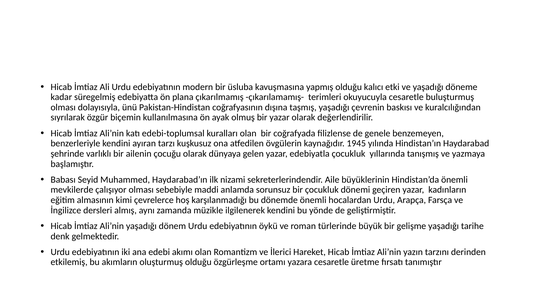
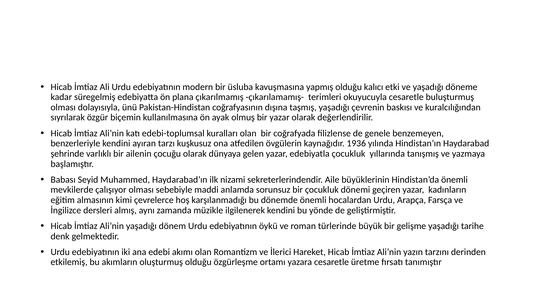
1945: 1945 -> 1936
